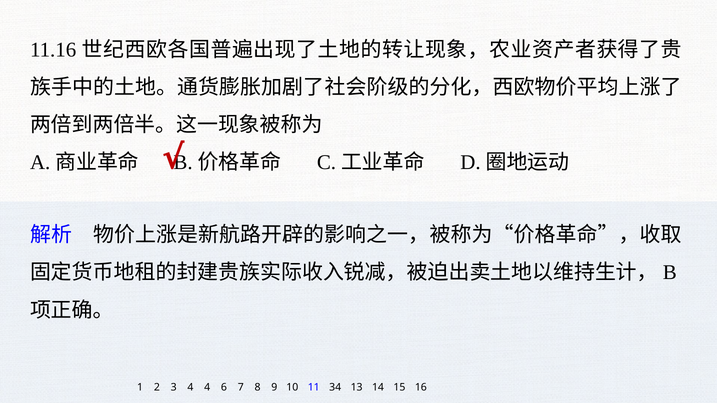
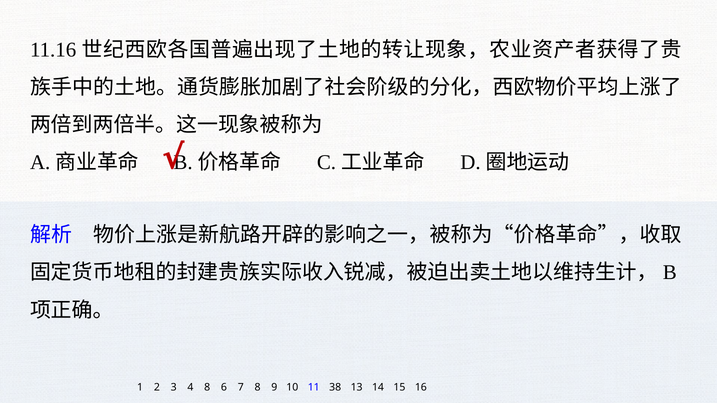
4 4: 4 -> 8
34: 34 -> 38
